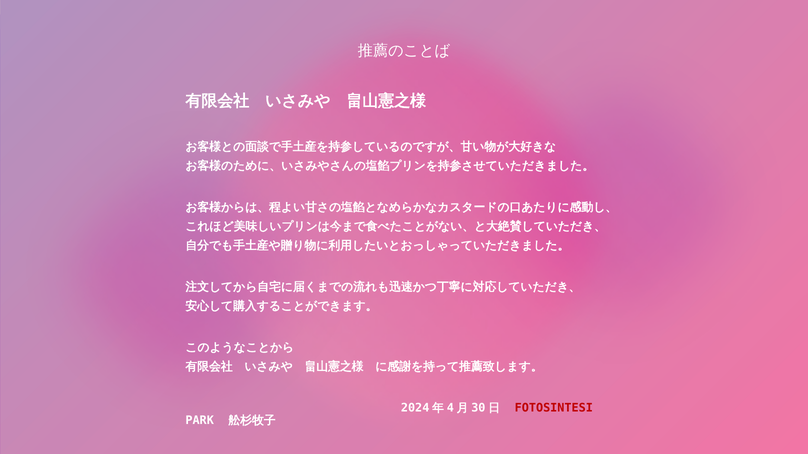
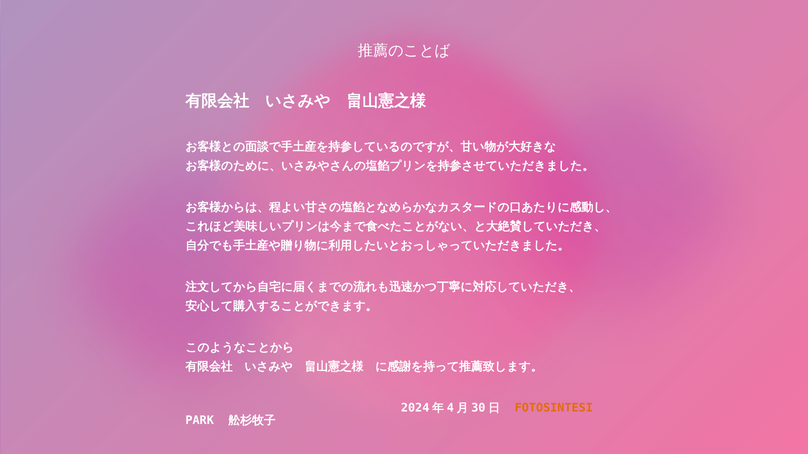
FOTOSINTESI colour: red -> orange
